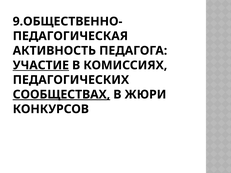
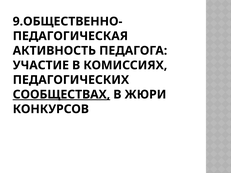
УЧАСТИЕ underline: present -> none
